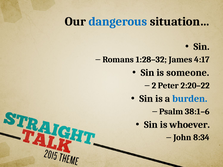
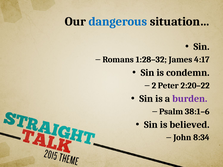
someone: someone -> condemn
burden colour: blue -> purple
whoever: whoever -> believed
